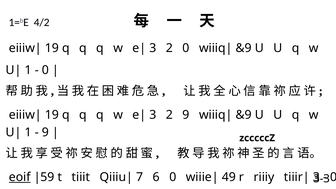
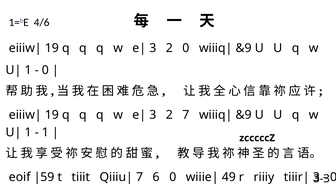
4/2: 4/2 -> 4/6
2 9: 9 -> 7
9 at (45, 132): 9 -> 1
eoif underline: present -> none
